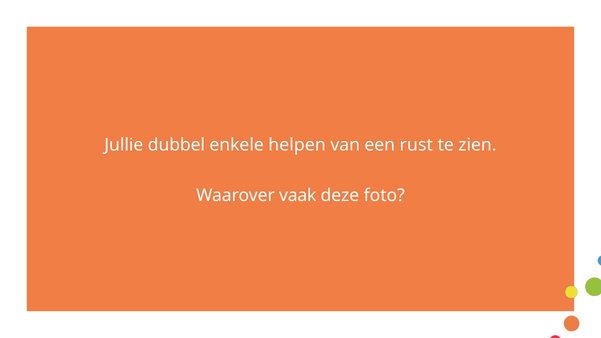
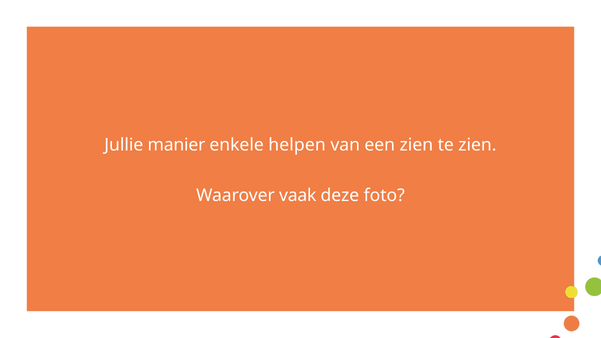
dubbel: dubbel -> manier
een rust: rust -> zien
